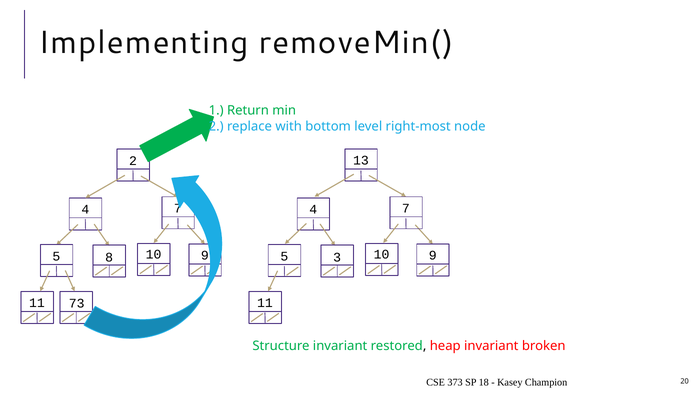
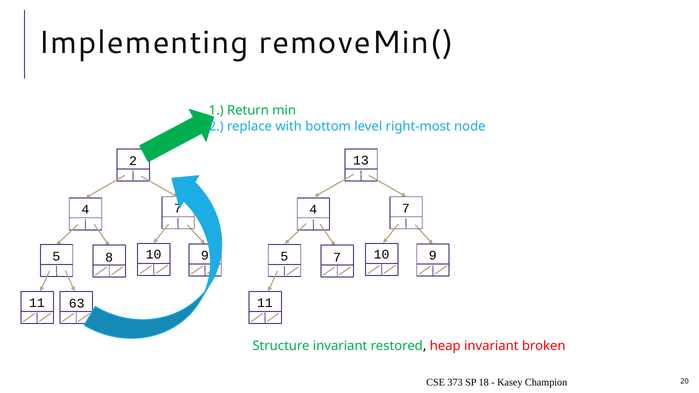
5 3: 3 -> 7
73: 73 -> 63
